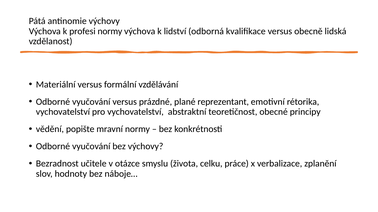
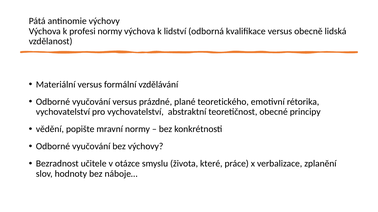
reprezentant: reprezentant -> teoretického
celku: celku -> které
